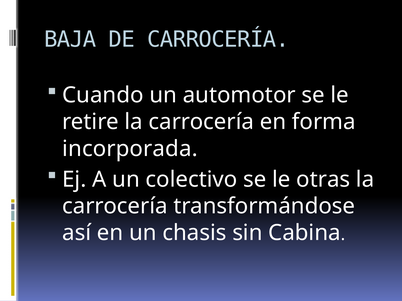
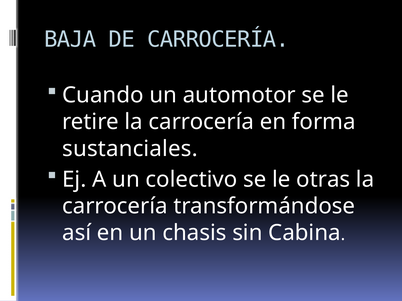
incorporada: incorporada -> sustanciales
